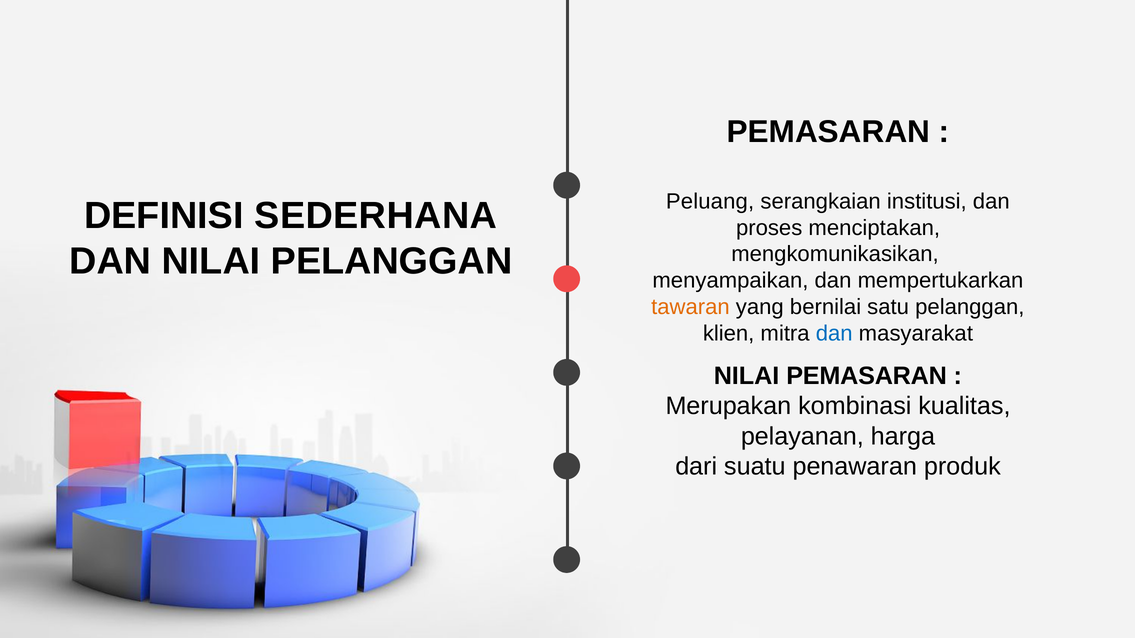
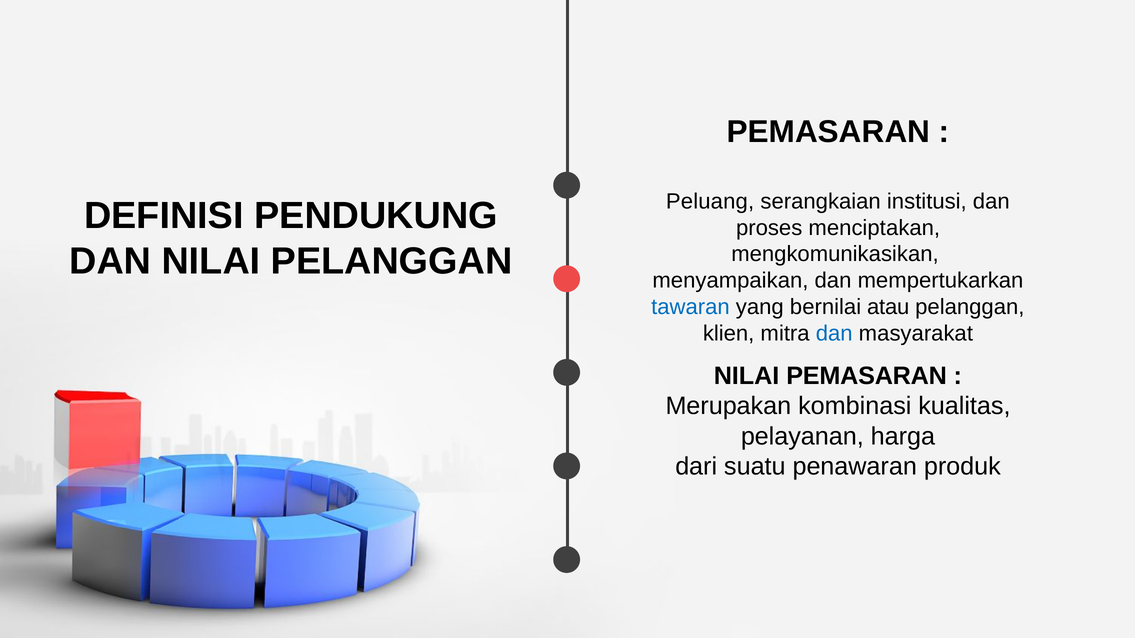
SEDERHANA: SEDERHANA -> PENDUKUNG
tawaran colour: orange -> blue
satu: satu -> atau
